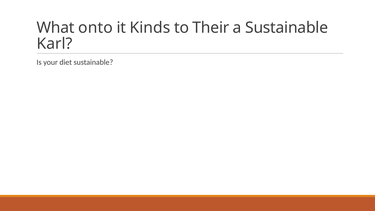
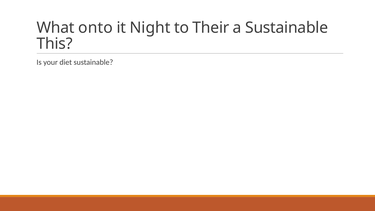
Kinds: Kinds -> Night
Karl: Karl -> This
